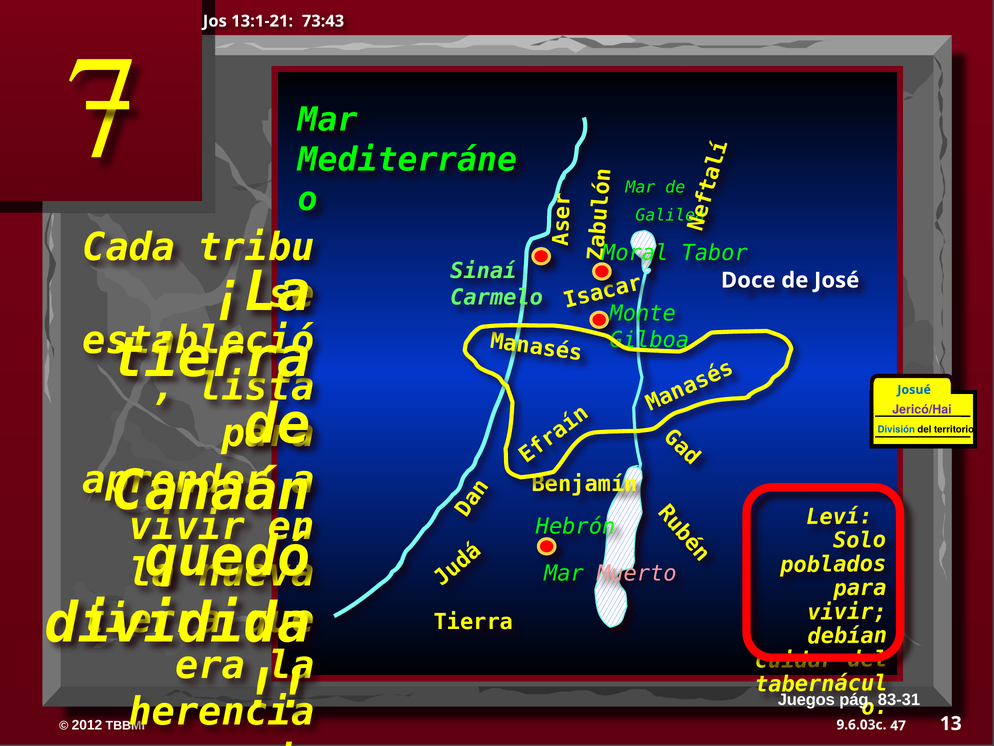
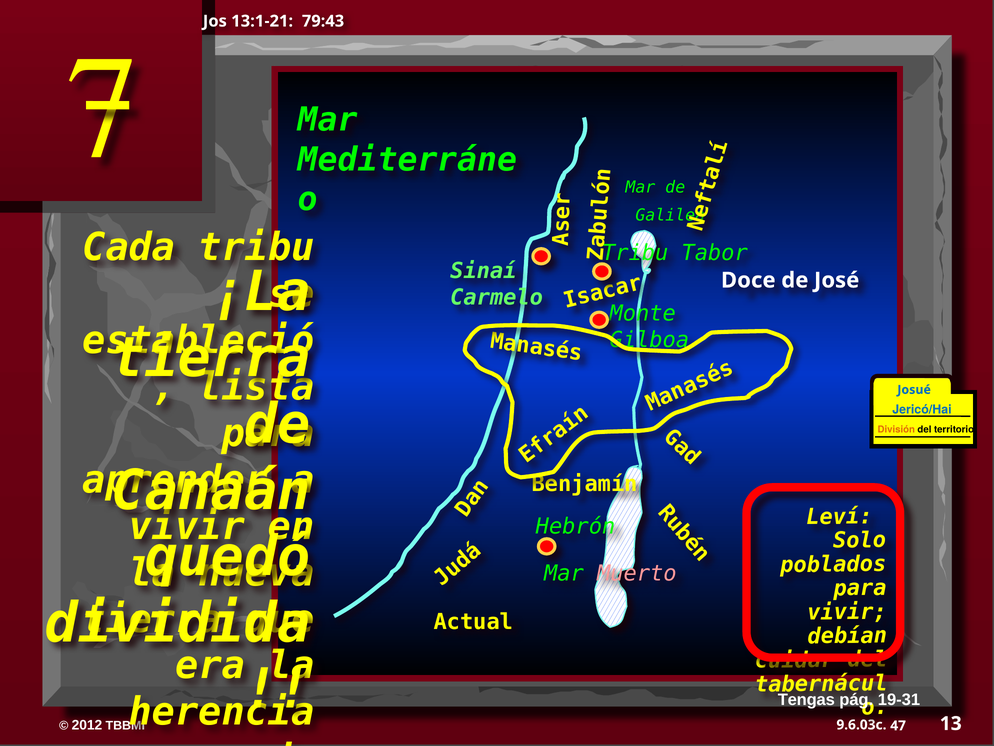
73:43: 73:43 -> 79:43
Moral at (635, 253): Moral -> Tribu
Jericó/Hai colour: purple -> blue
División colour: blue -> orange
Tierra at (473, 622): Tierra -> Actual
Juegos: Juegos -> Tengas
83-31: 83-31 -> 19-31
